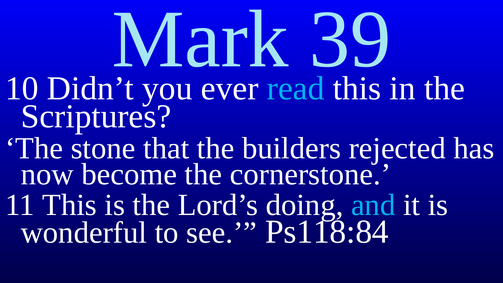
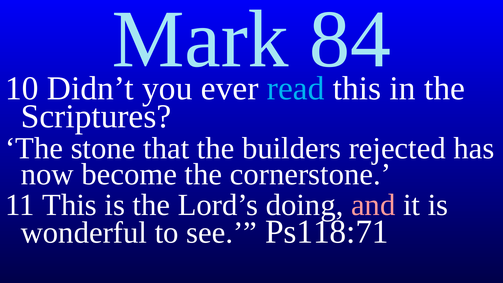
39: 39 -> 84
and colour: light blue -> pink
Ps118:84: Ps118:84 -> Ps118:71
